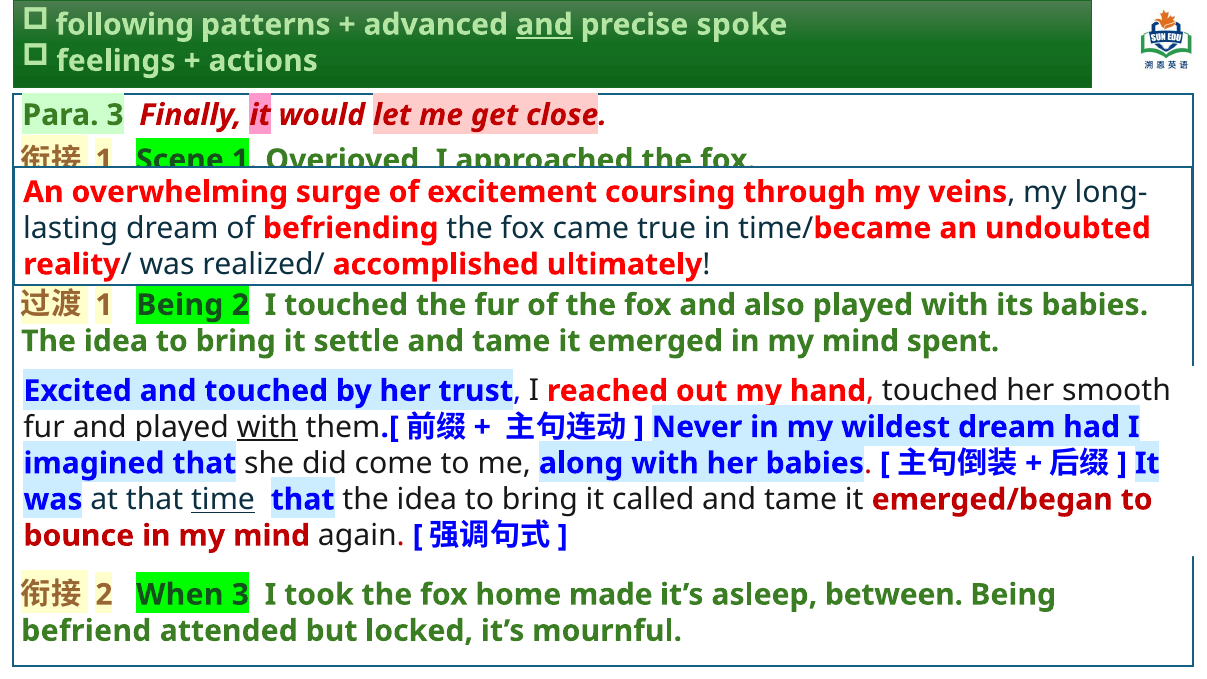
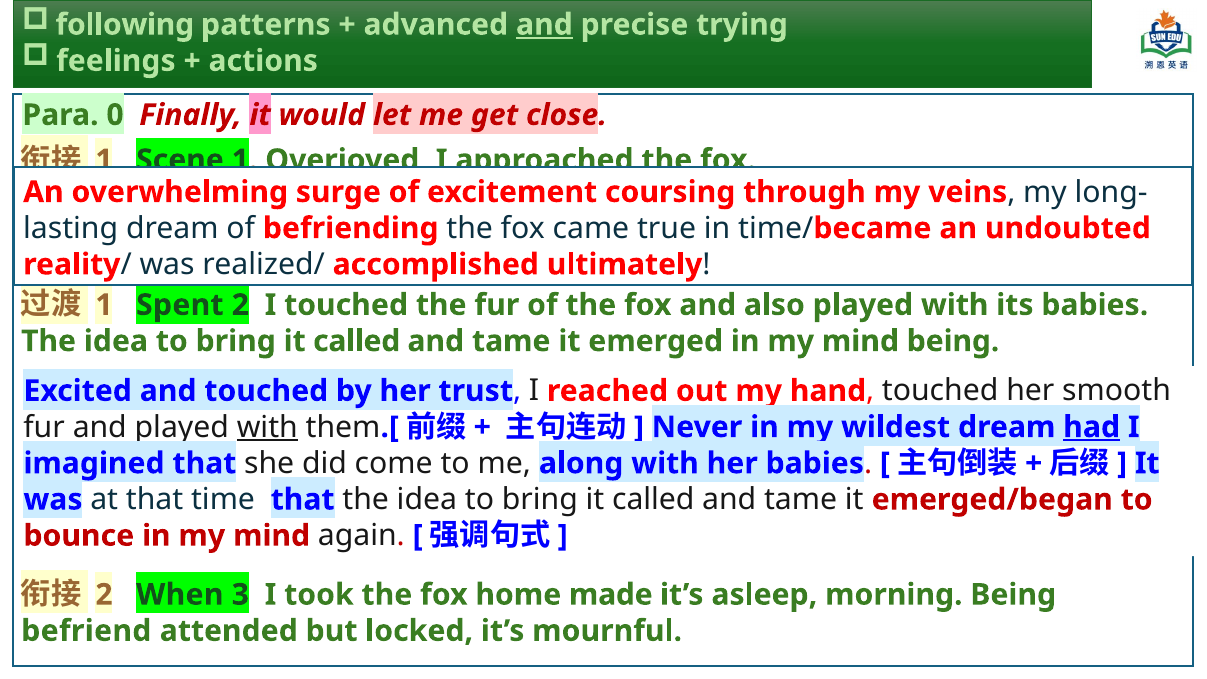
spoke: spoke -> trying
3 at (115, 115): 3 -> 0
1 Being: Being -> Spent
settle at (357, 341): settle -> called
mind spent: spent -> being
had underline: none -> present
time underline: present -> none
between: between -> morning
